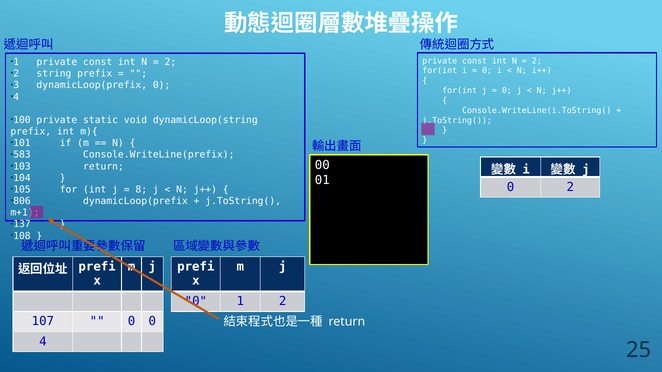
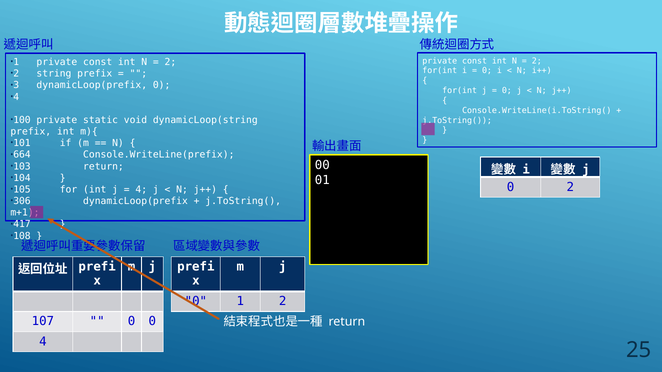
583: 583 -> 664
8 at (141, 190): 8 -> 4
806: 806 -> 306
137: 137 -> 417
